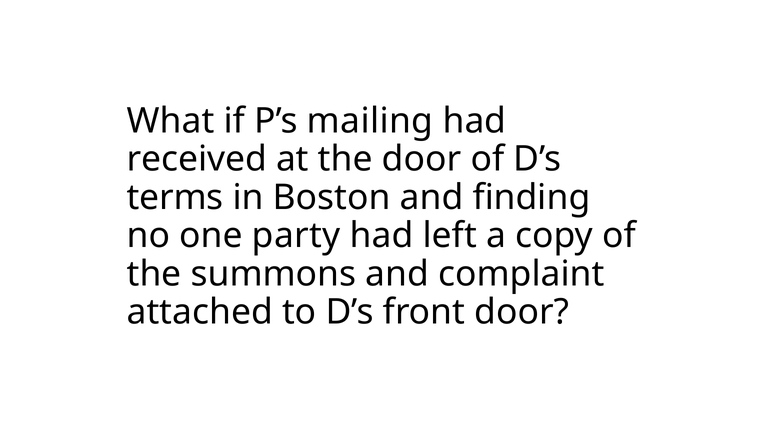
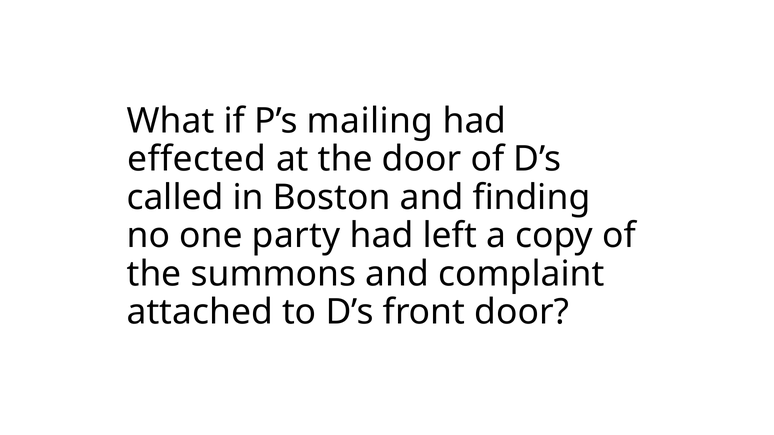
received: received -> effected
terms: terms -> called
